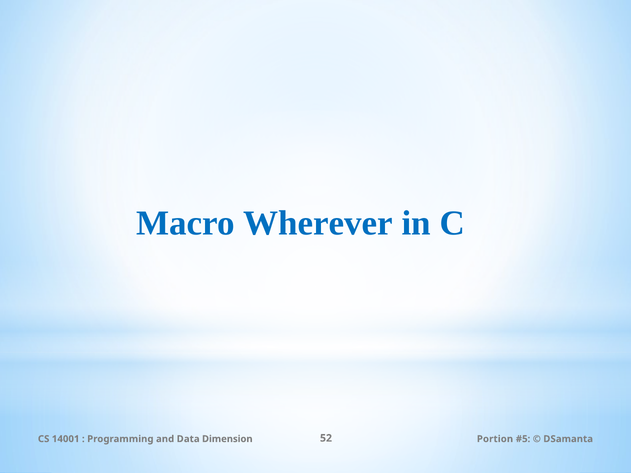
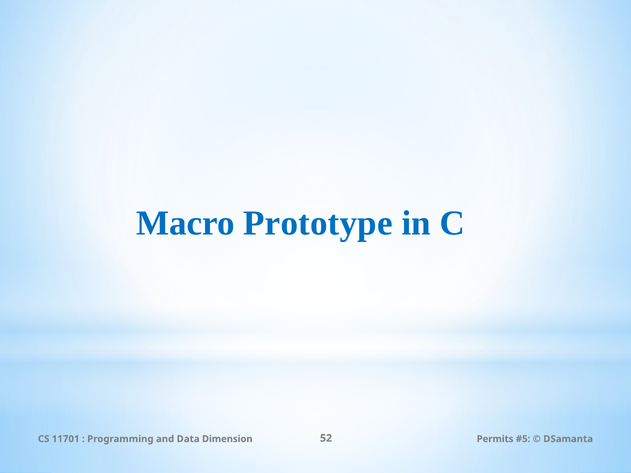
Wherever: Wherever -> Prototype
14001: 14001 -> 11701
Portion: Portion -> Permits
